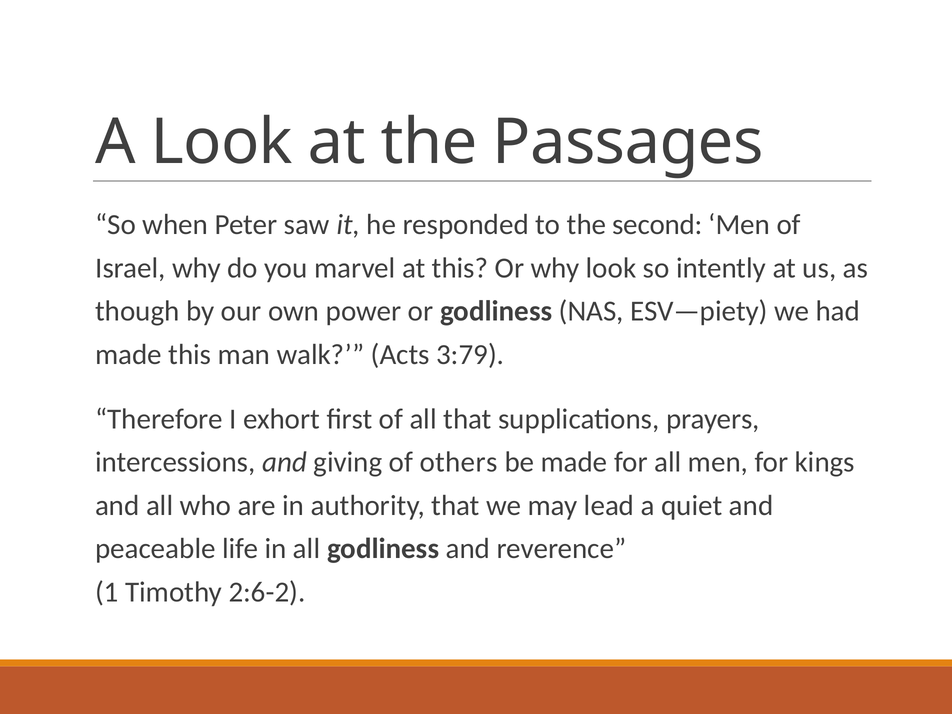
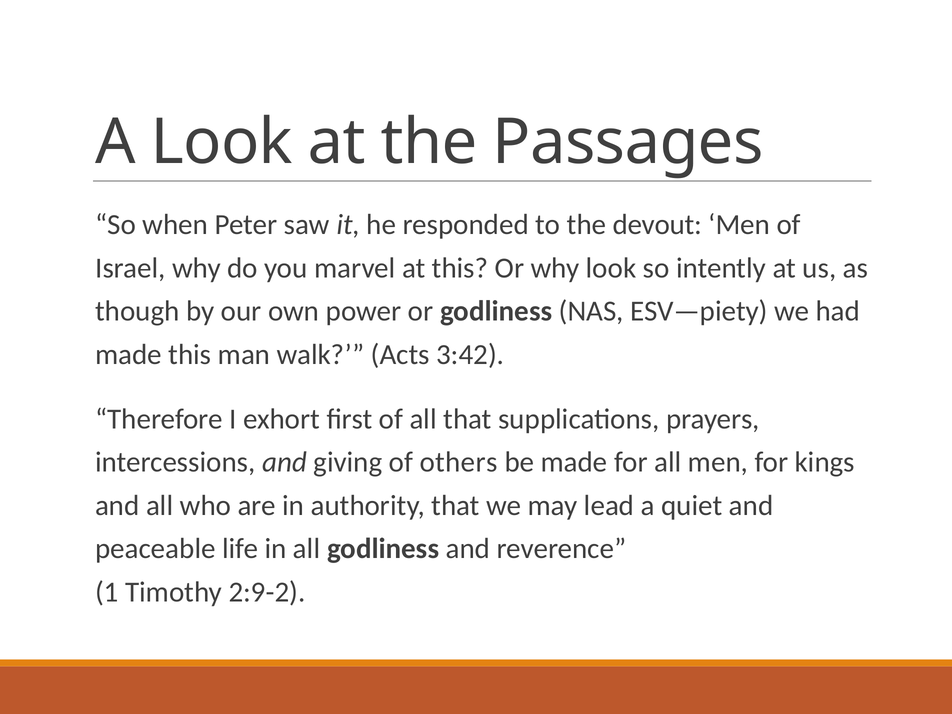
second: second -> devout
3:79: 3:79 -> 3:42
2:6-2: 2:6-2 -> 2:9-2
